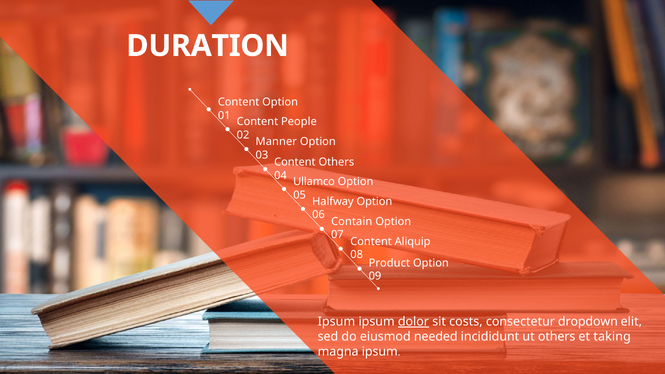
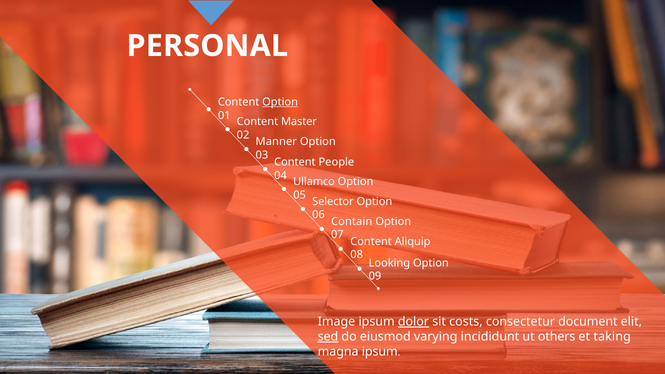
DURATION: DURATION -> PERSONAL
Option at (280, 102) underline: none -> present
People: People -> Master
Content Others: Others -> People
Halfway: Halfway -> Selector
Product: Product -> Looking
Ipsum at (336, 322): Ipsum -> Image
dropdown: dropdown -> document
sed underline: none -> present
needed: needed -> varying
